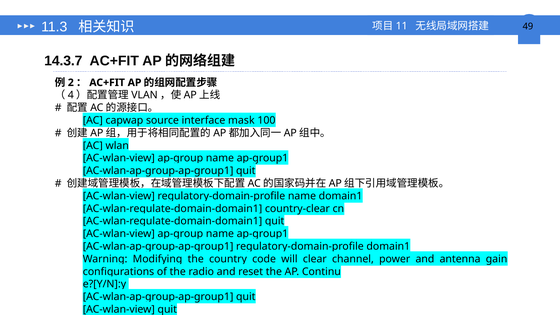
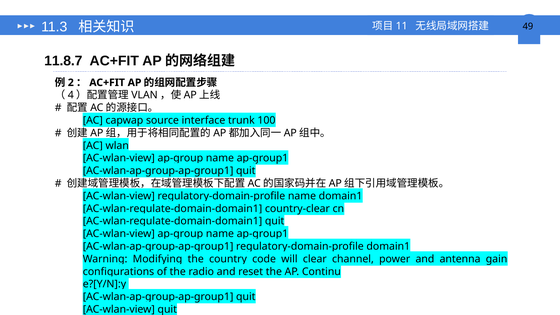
14.3.7: 14.3.7 -> 11.8.7
mask: mask -> trunk
